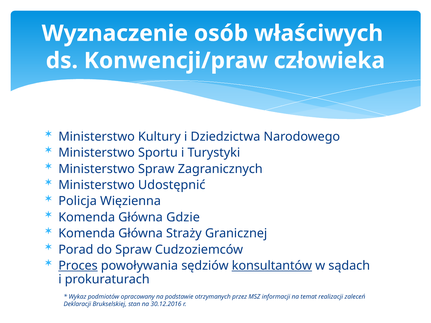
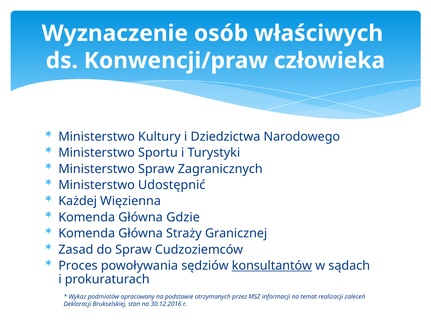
Policja: Policja -> Każdej
Porad: Porad -> Zasad
Proces underline: present -> none
